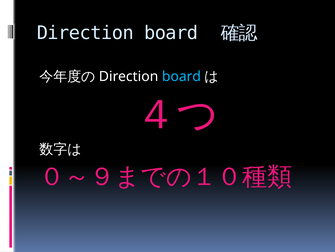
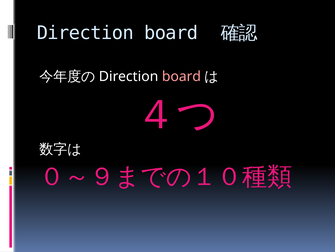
board at (181, 76) colour: light blue -> pink
